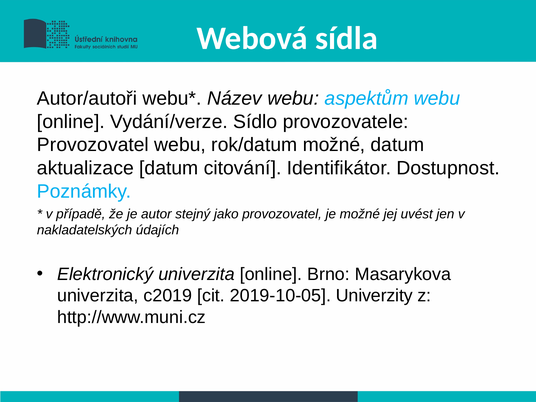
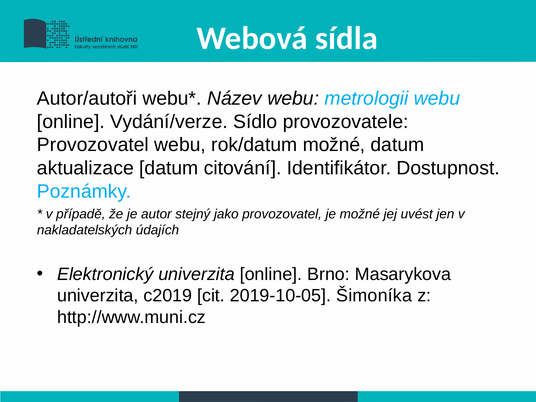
aspektům: aspektům -> metrologii
Univerzity: Univerzity -> Šimoníka
